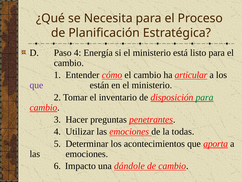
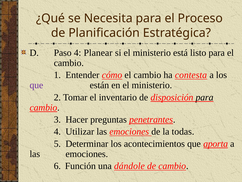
Energía: Energía -> Planear
articular: articular -> contesta
para at (205, 97) colour: green -> black
Impacto: Impacto -> Función
